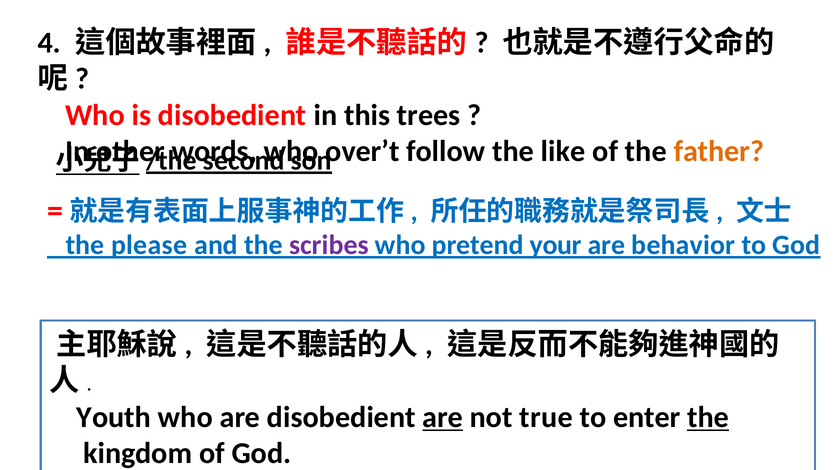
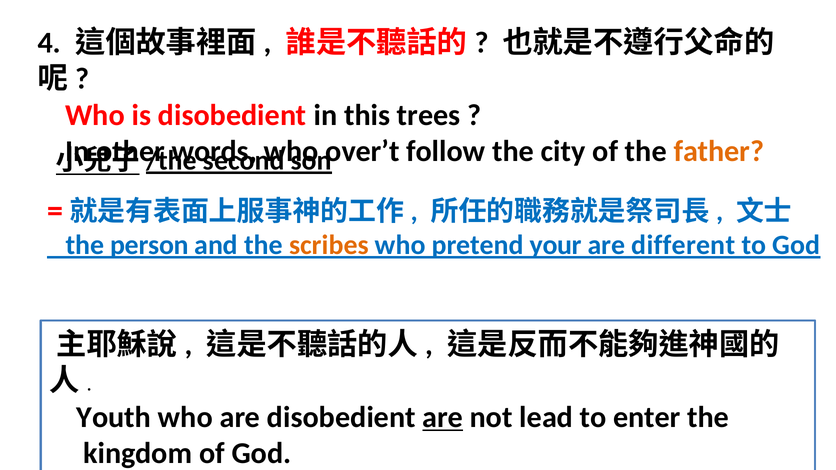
like: like -> city
please: please -> person
scribes colour: purple -> orange
behavior: behavior -> different
true: true -> lead
the at (708, 417) underline: present -> none
